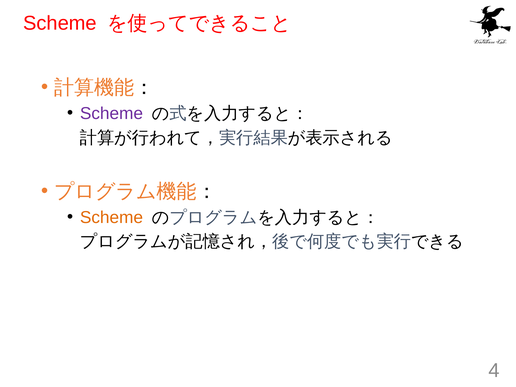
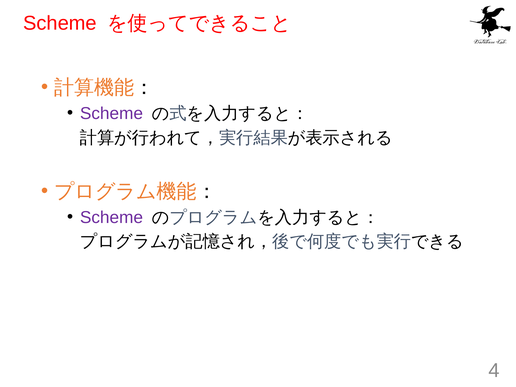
Scheme at (111, 217) colour: orange -> purple
